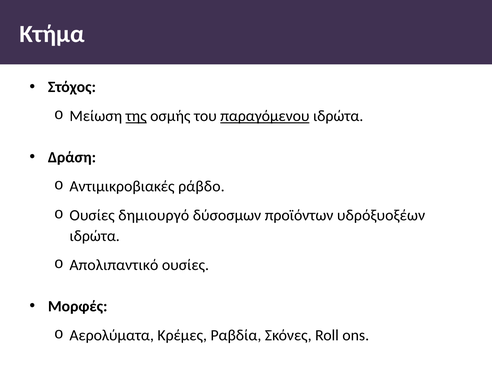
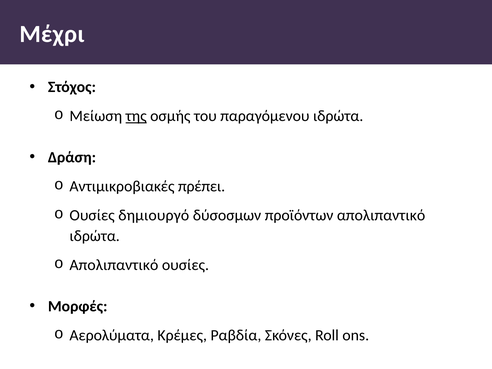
Κτήμα: Κτήμα -> Μέχρι
παραγόμενου underline: present -> none
ράβδο: ράβδο -> πρέπει
προϊόντων υδρόξυοξέων: υδρόξυοξέων -> απολιπαντικό
